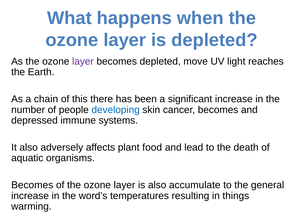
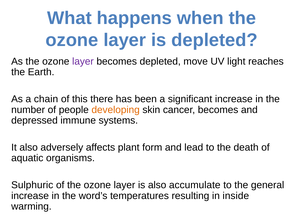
developing colour: blue -> orange
food: food -> form
Becomes at (32, 185): Becomes -> Sulphuric
things: things -> inside
